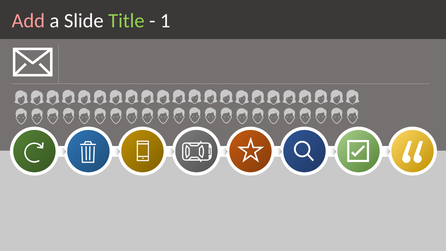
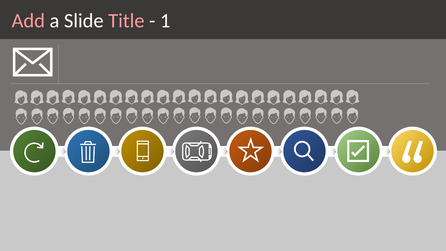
Title colour: light green -> pink
